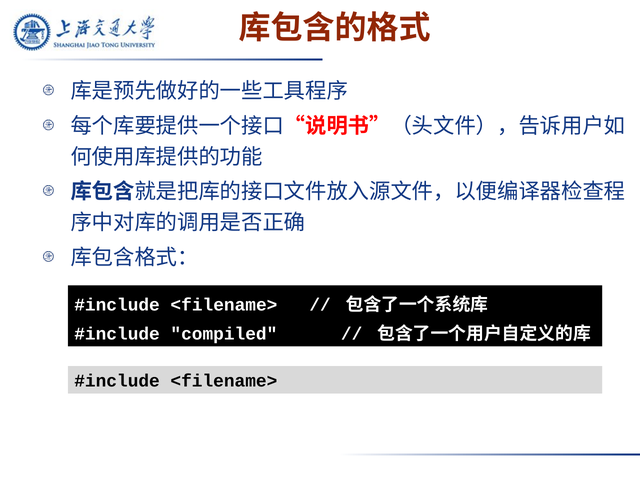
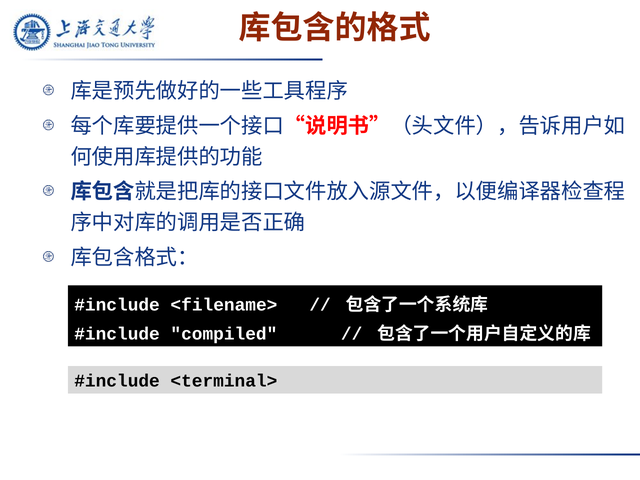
<filename> at (224, 381): <filename> -> <terminal>
